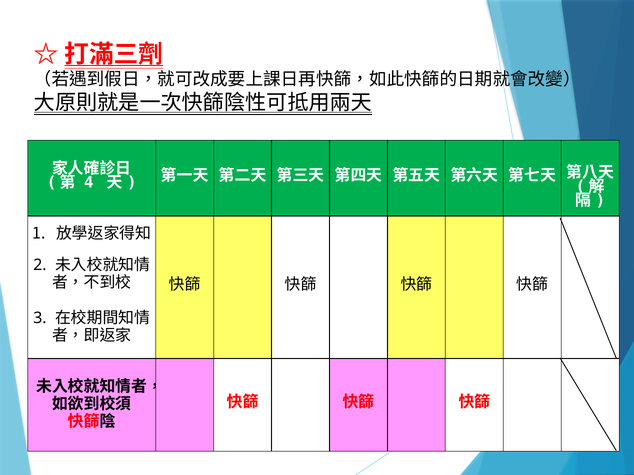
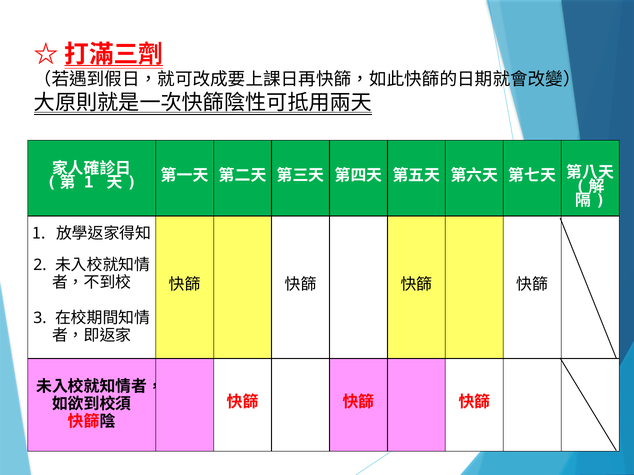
4 at (89, 183): 4 -> 1
